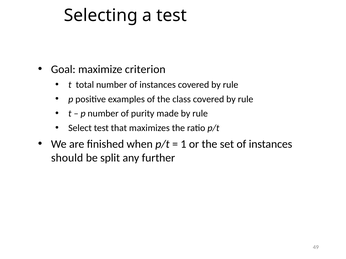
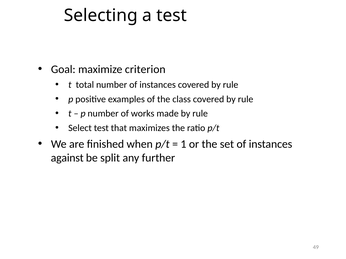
purity: purity -> works
should: should -> against
